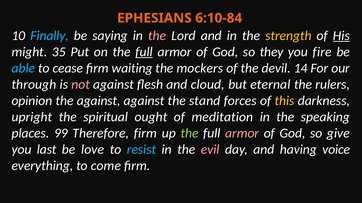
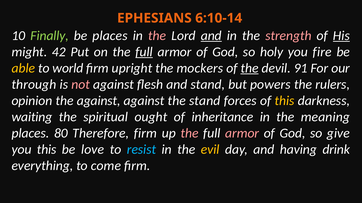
6:10-84: 6:10-84 -> 6:10-14
Finally colour: light blue -> light green
be saying: saying -> places
and at (211, 36) underline: none -> present
strength colour: yellow -> pink
35: 35 -> 42
they: they -> holy
able colour: light blue -> yellow
cease: cease -> world
waiting: waiting -> upright
the at (250, 68) underline: none -> present
14: 14 -> 91
and cloud: cloud -> stand
eternal: eternal -> powers
upright: upright -> waiting
meditation: meditation -> inheritance
speaking: speaking -> meaning
99: 99 -> 80
the at (190, 133) colour: light green -> pink
you last: last -> this
evil colour: pink -> yellow
voice: voice -> drink
